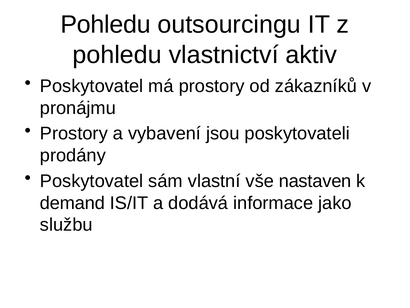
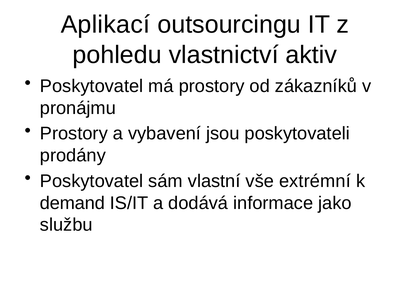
Pohledu at (106, 25): Pohledu -> Aplikací
nastaven: nastaven -> extrémní
